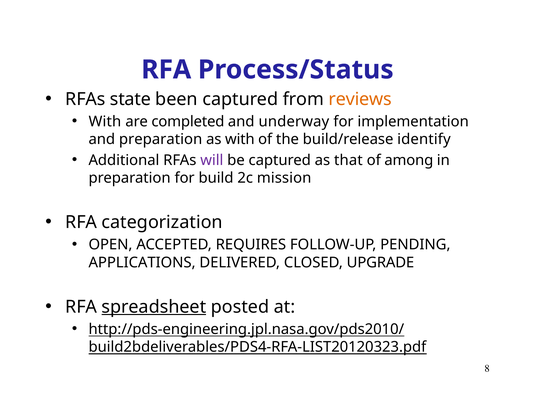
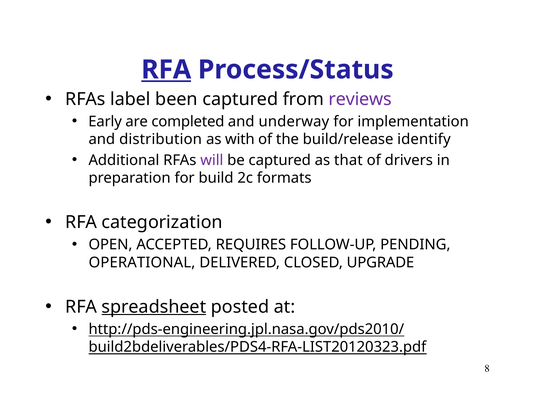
RFA at (166, 70) underline: none -> present
state: state -> label
reviews colour: orange -> purple
With at (105, 122): With -> Early
and preparation: preparation -> distribution
among: among -> drivers
mission: mission -> formats
APPLICATIONS: APPLICATIONS -> OPERATIONAL
